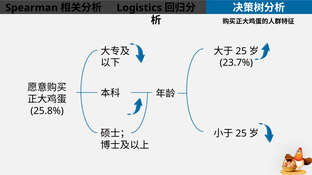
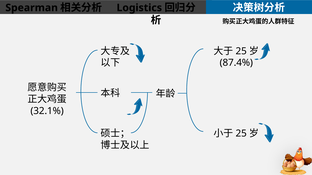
23.7%: 23.7% -> 87.4%
25.8%: 25.8% -> 32.1%
